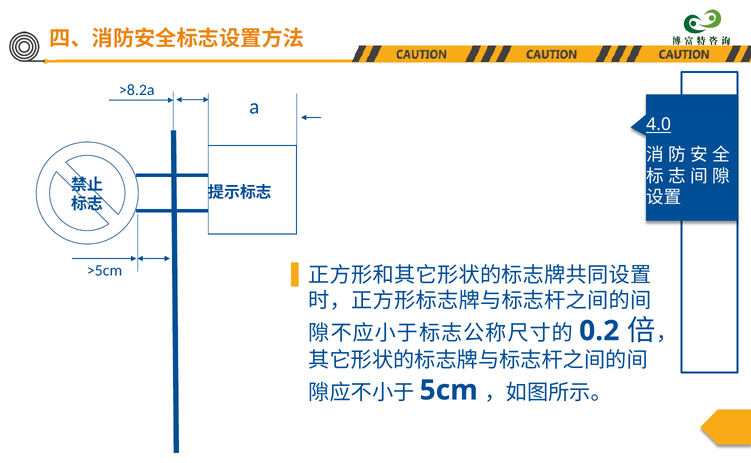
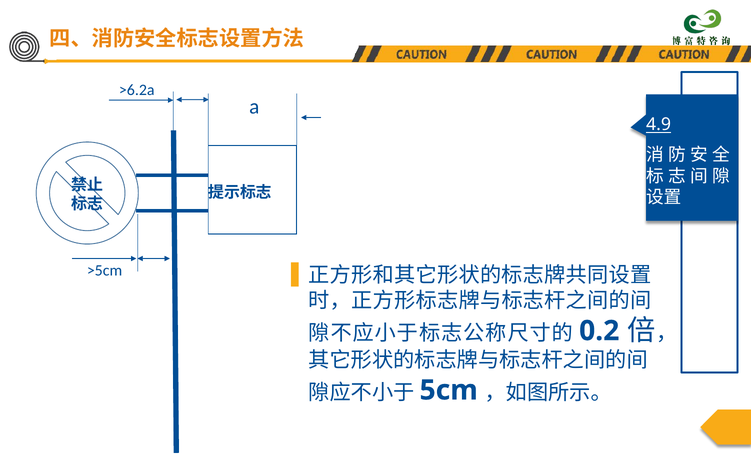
>8.2a: >8.2a -> >6.2a
4.0: 4.0 -> 4.9
